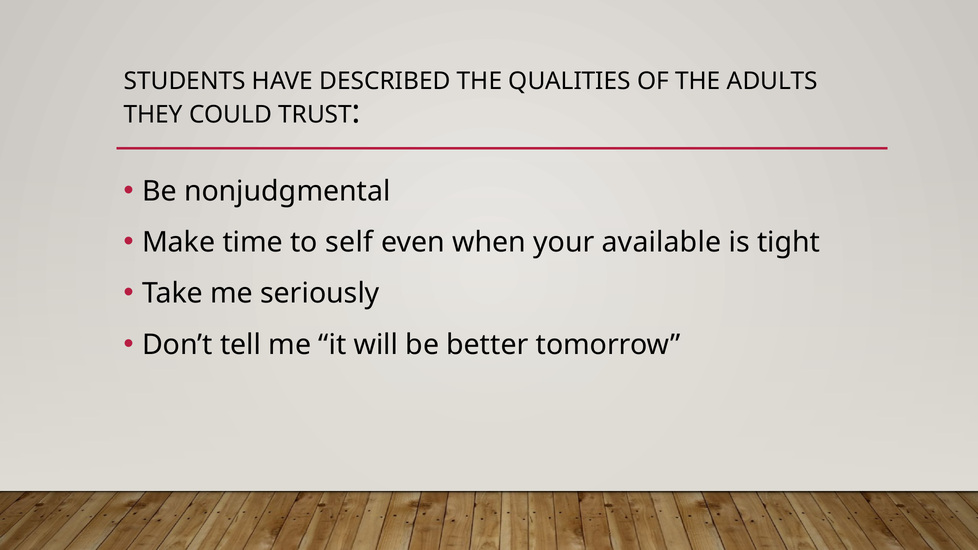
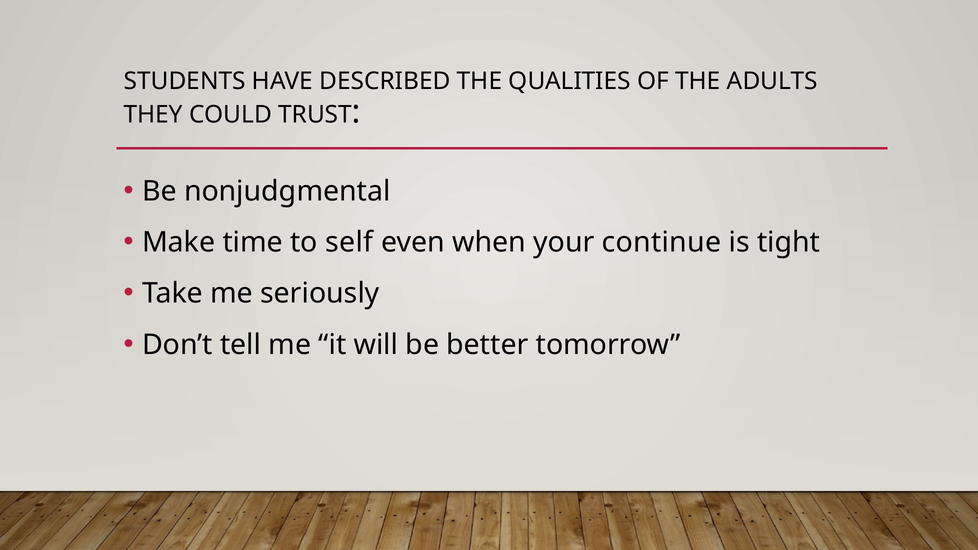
available: available -> continue
